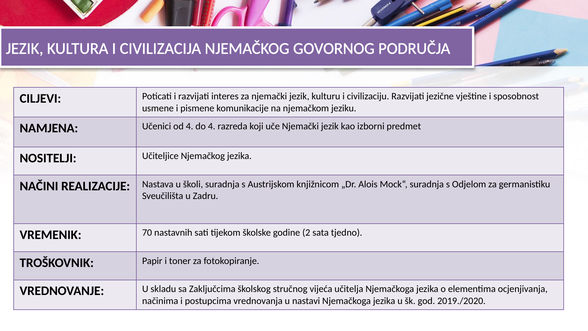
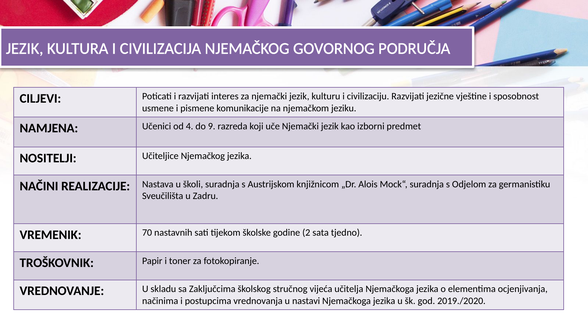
do 4: 4 -> 9
